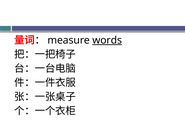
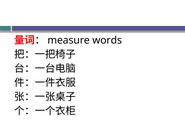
words underline: present -> none
